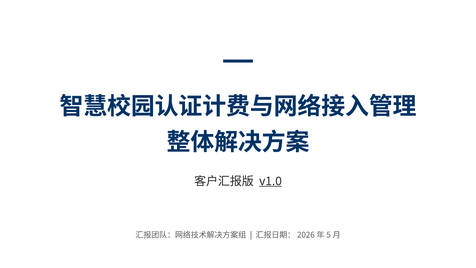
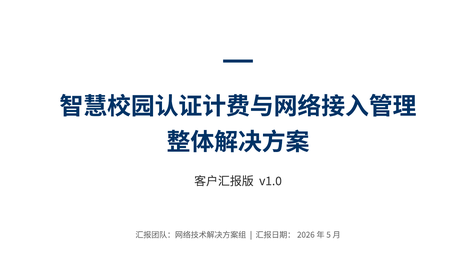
v1.0 underline: present -> none
